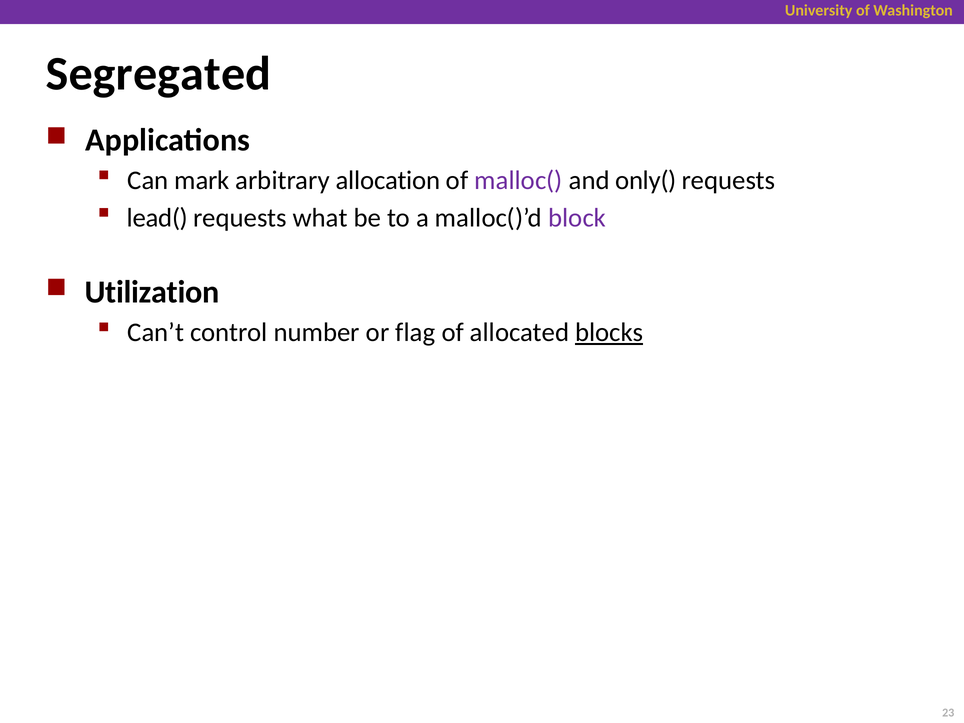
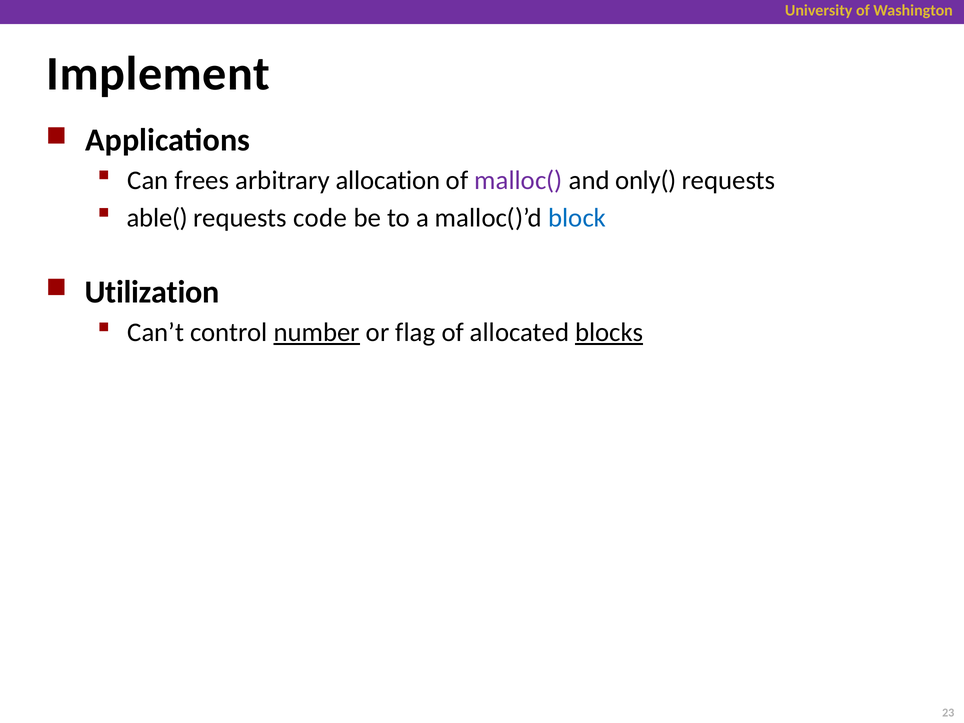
Segregated: Segregated -> Implement
mark: mark -> frees
lead(: lead( -> able(
what: what -> code
block colour: purple -> blue
number underline: none -> present
